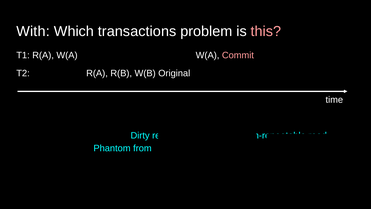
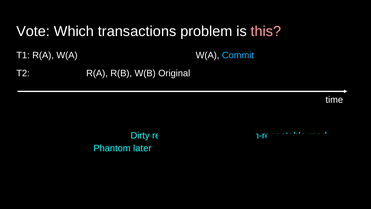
With: With -> Vote
Commit colour: pink -> light blue
from: from -> later
